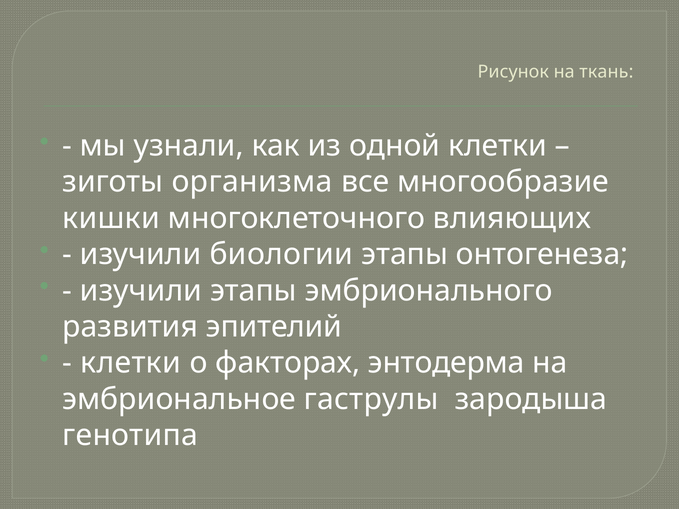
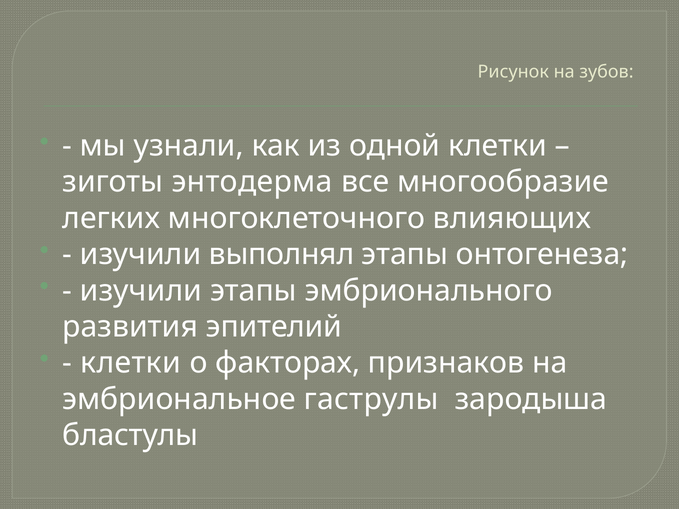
ткань: ткань -> зубов
организма: организма -> энтодерма
кишки: кишки -> легких
биологии: биологии -> выполнял
энтодерма: энтодерма -> признаков
генотипа: генотипа -> бластулы
